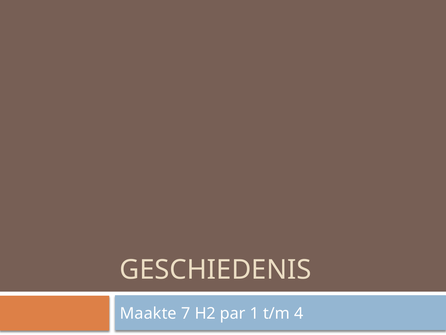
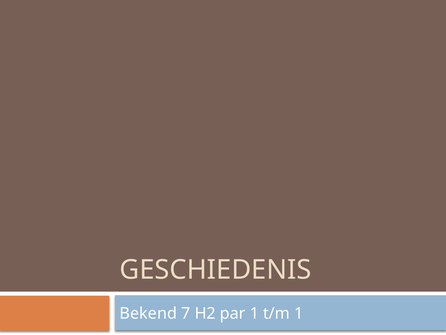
Maakte: Maakte -> Bekend
t/m 4: 4 -> 1
